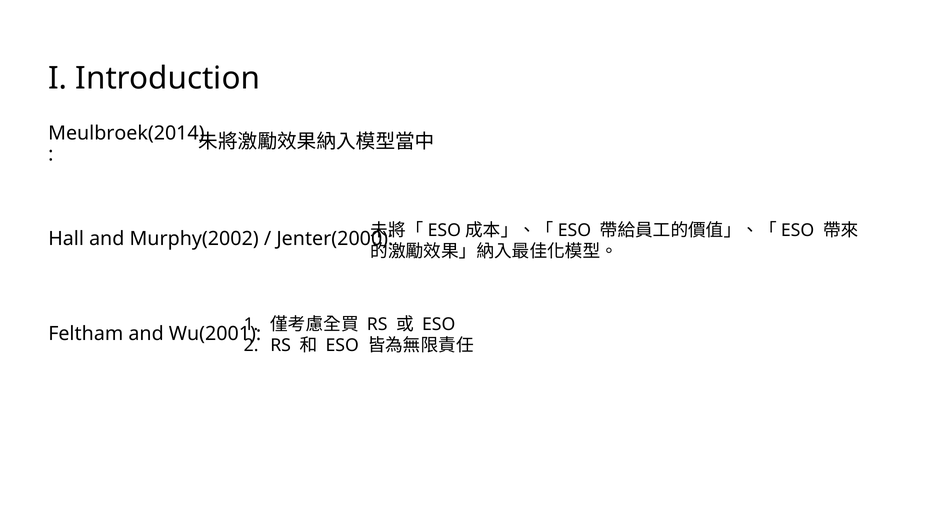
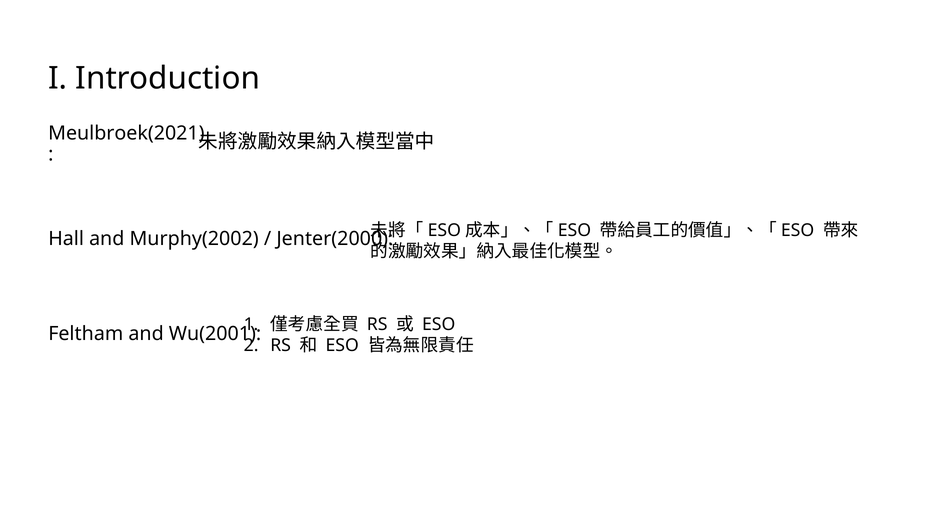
Meulbroek(2014: Meulbroek(2014 -> Meulbroek(2021
